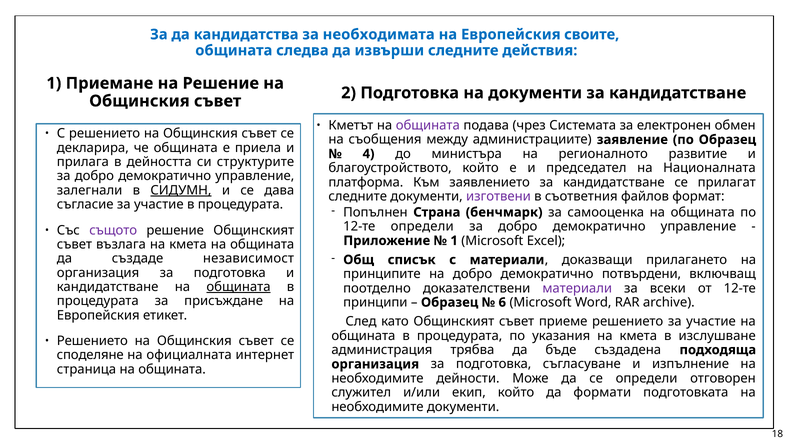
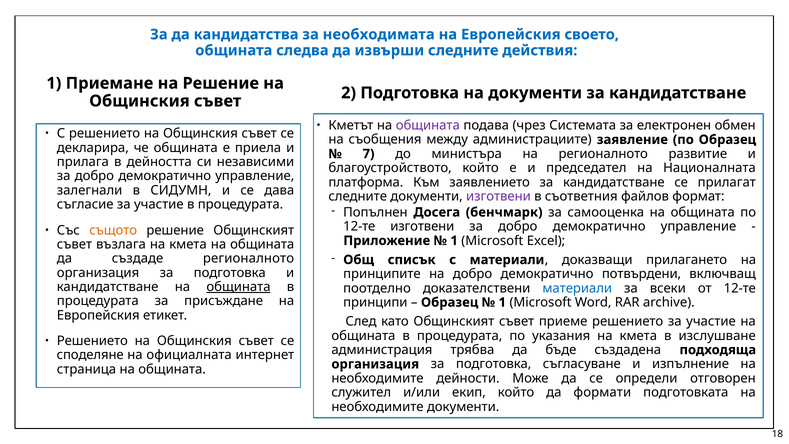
своите: своите -> своето
4: 4 -> 7
структурите: структурите -> независими
СИДУМН underline: present -> none
Страна: Страна -> Досега
12-те определи: определи -> изготвени
същото colour: purple -> orange
създаде независимост: независимост -> регионалното
материали at (577, 288) colour: purple -> blue
6 at (502, 302): 6 -> 1
